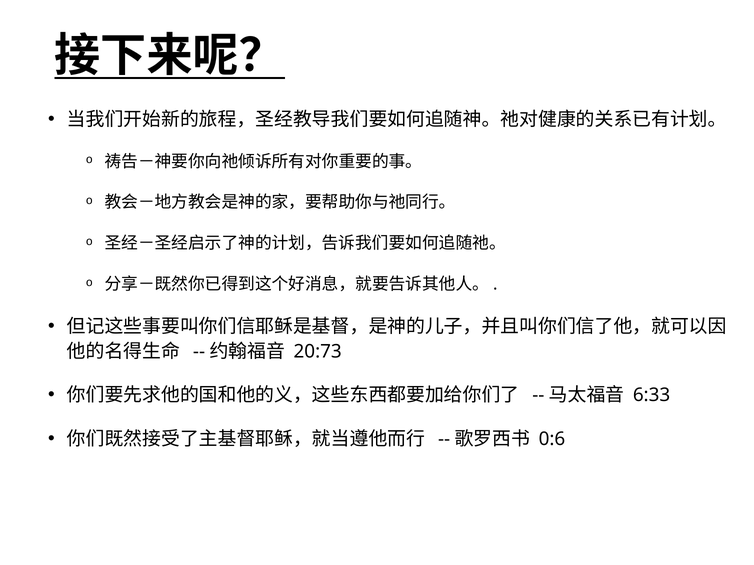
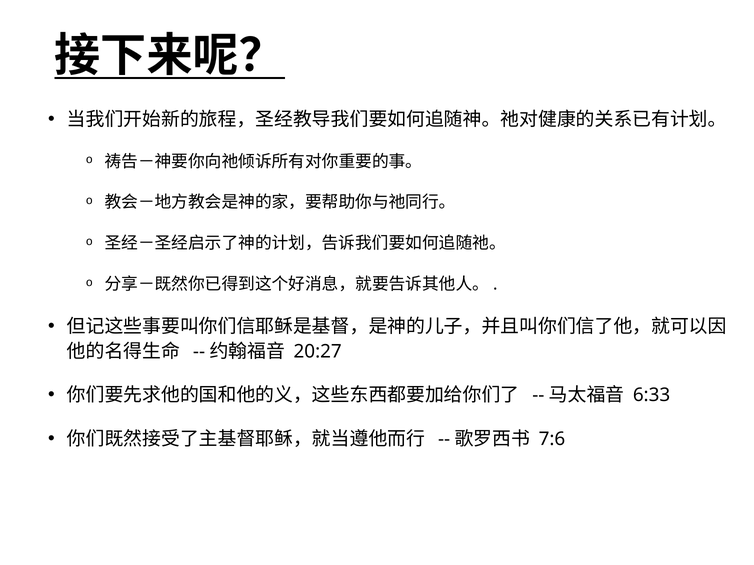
20:73: 20:73 -> 20:27
0:6: 0:6 -> 7:6
